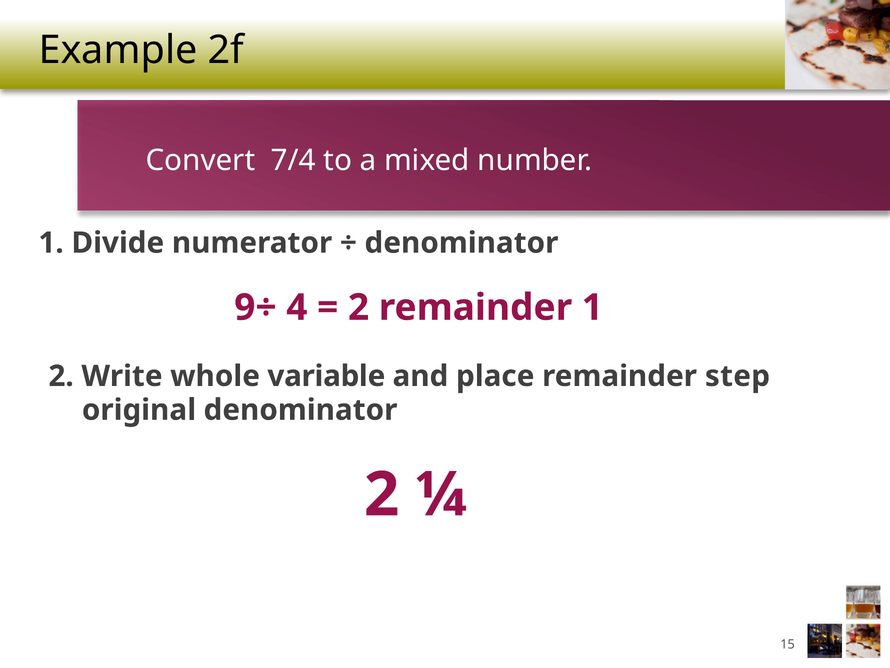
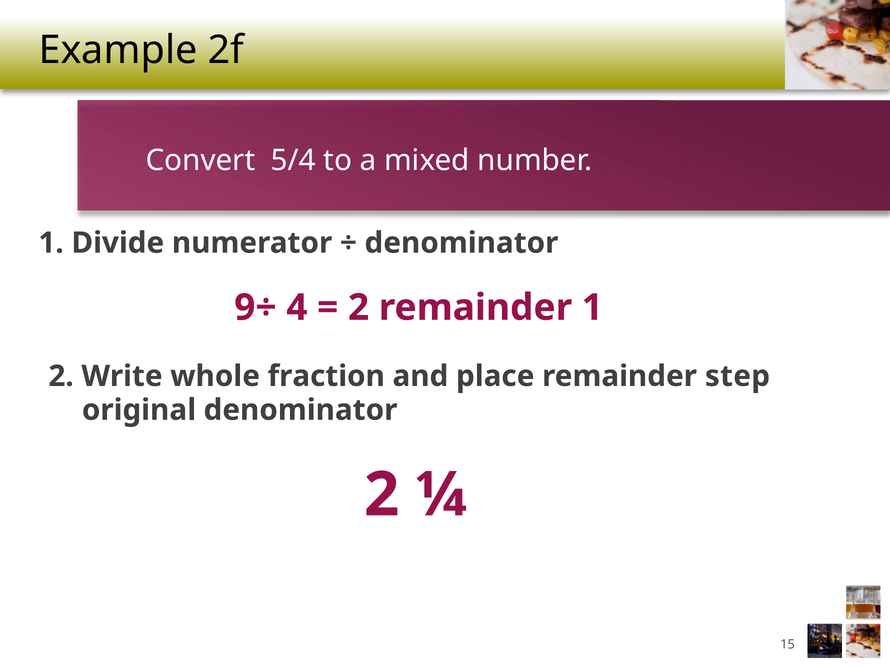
7/4: 7/4 -> 5/4
variable: variable -> fraction
